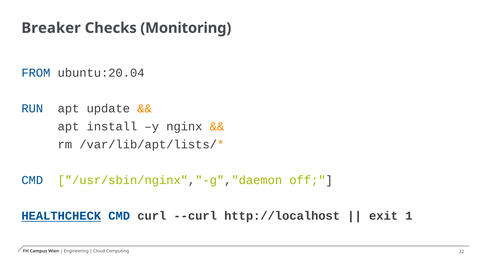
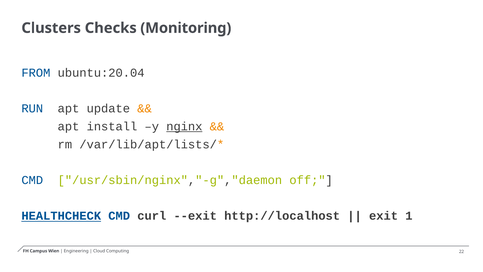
Breaker: Breaker -> Clusters
nginx underline: none -> present
--curl: --curl -> --exit
